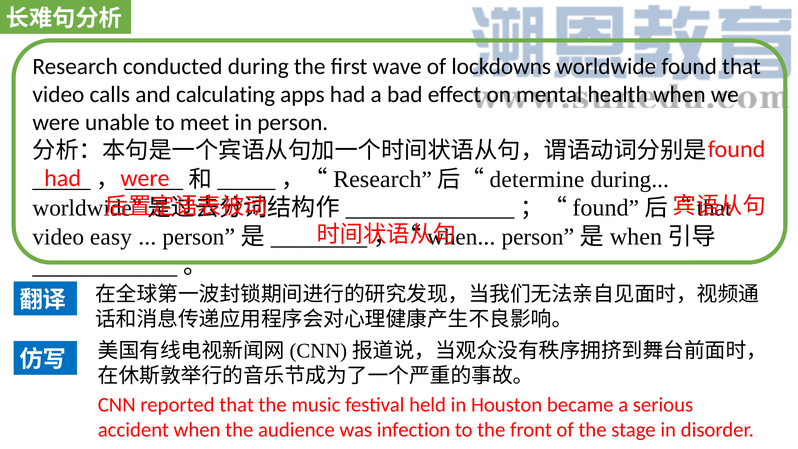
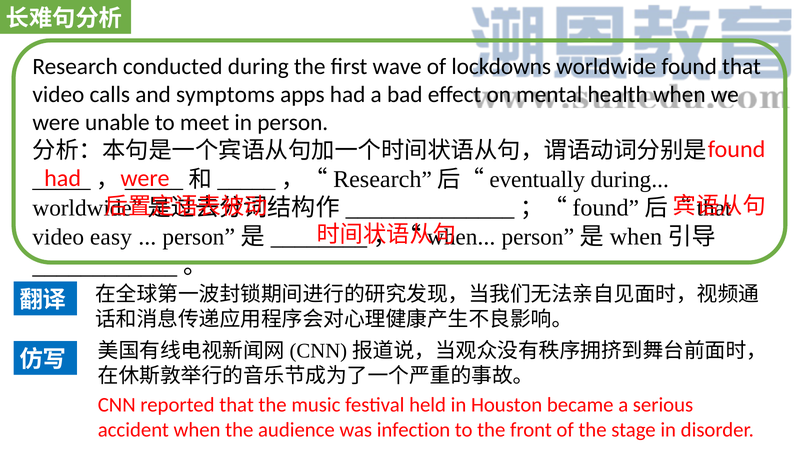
calculating: calculating -> symptoms
determine: determine -> eventually
